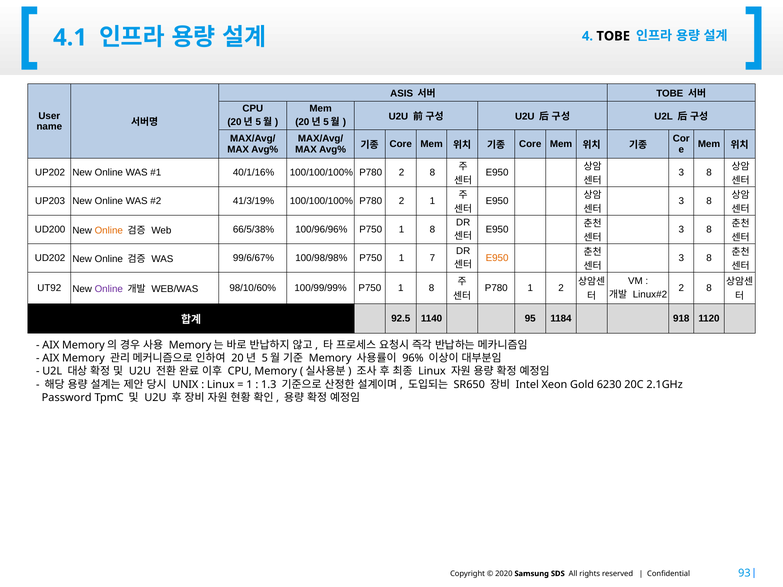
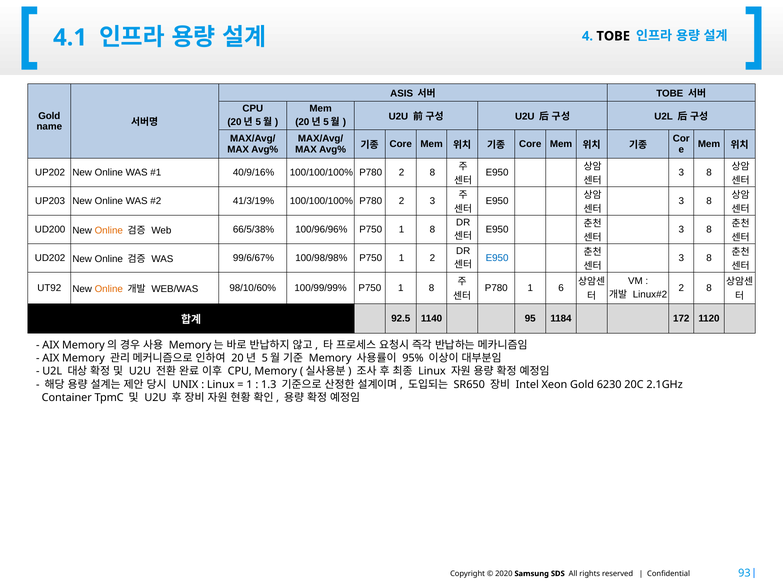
User at (49, 116): User -> Gold
40/1/16%: 40/1/16% -> 40/9/16%
2 1: 1 -> 3
1 7: 7 -> 2
E950 at (497, 258) colour: orange -> blue
Online at (109, 289) colour: purple -> orange
1 2: 2 -> 6
918: 918 -> 172
96%: 96% -> 95%
Password: Password -> Container
